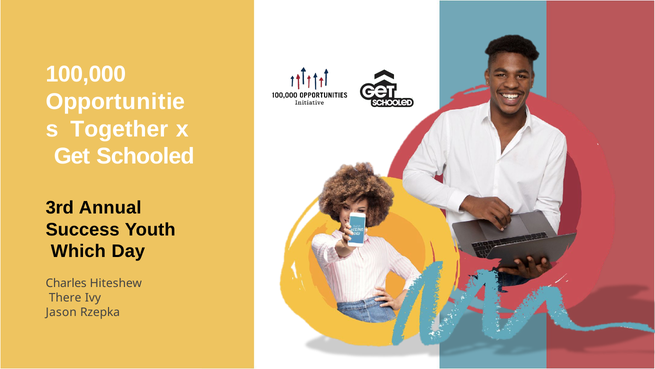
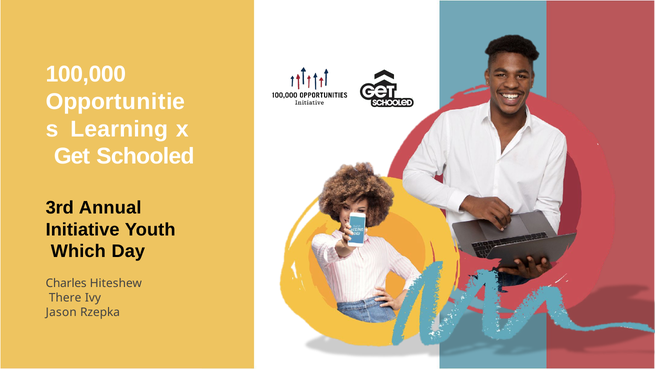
Together: Together -> Learning
Success: Success -> Initiative
